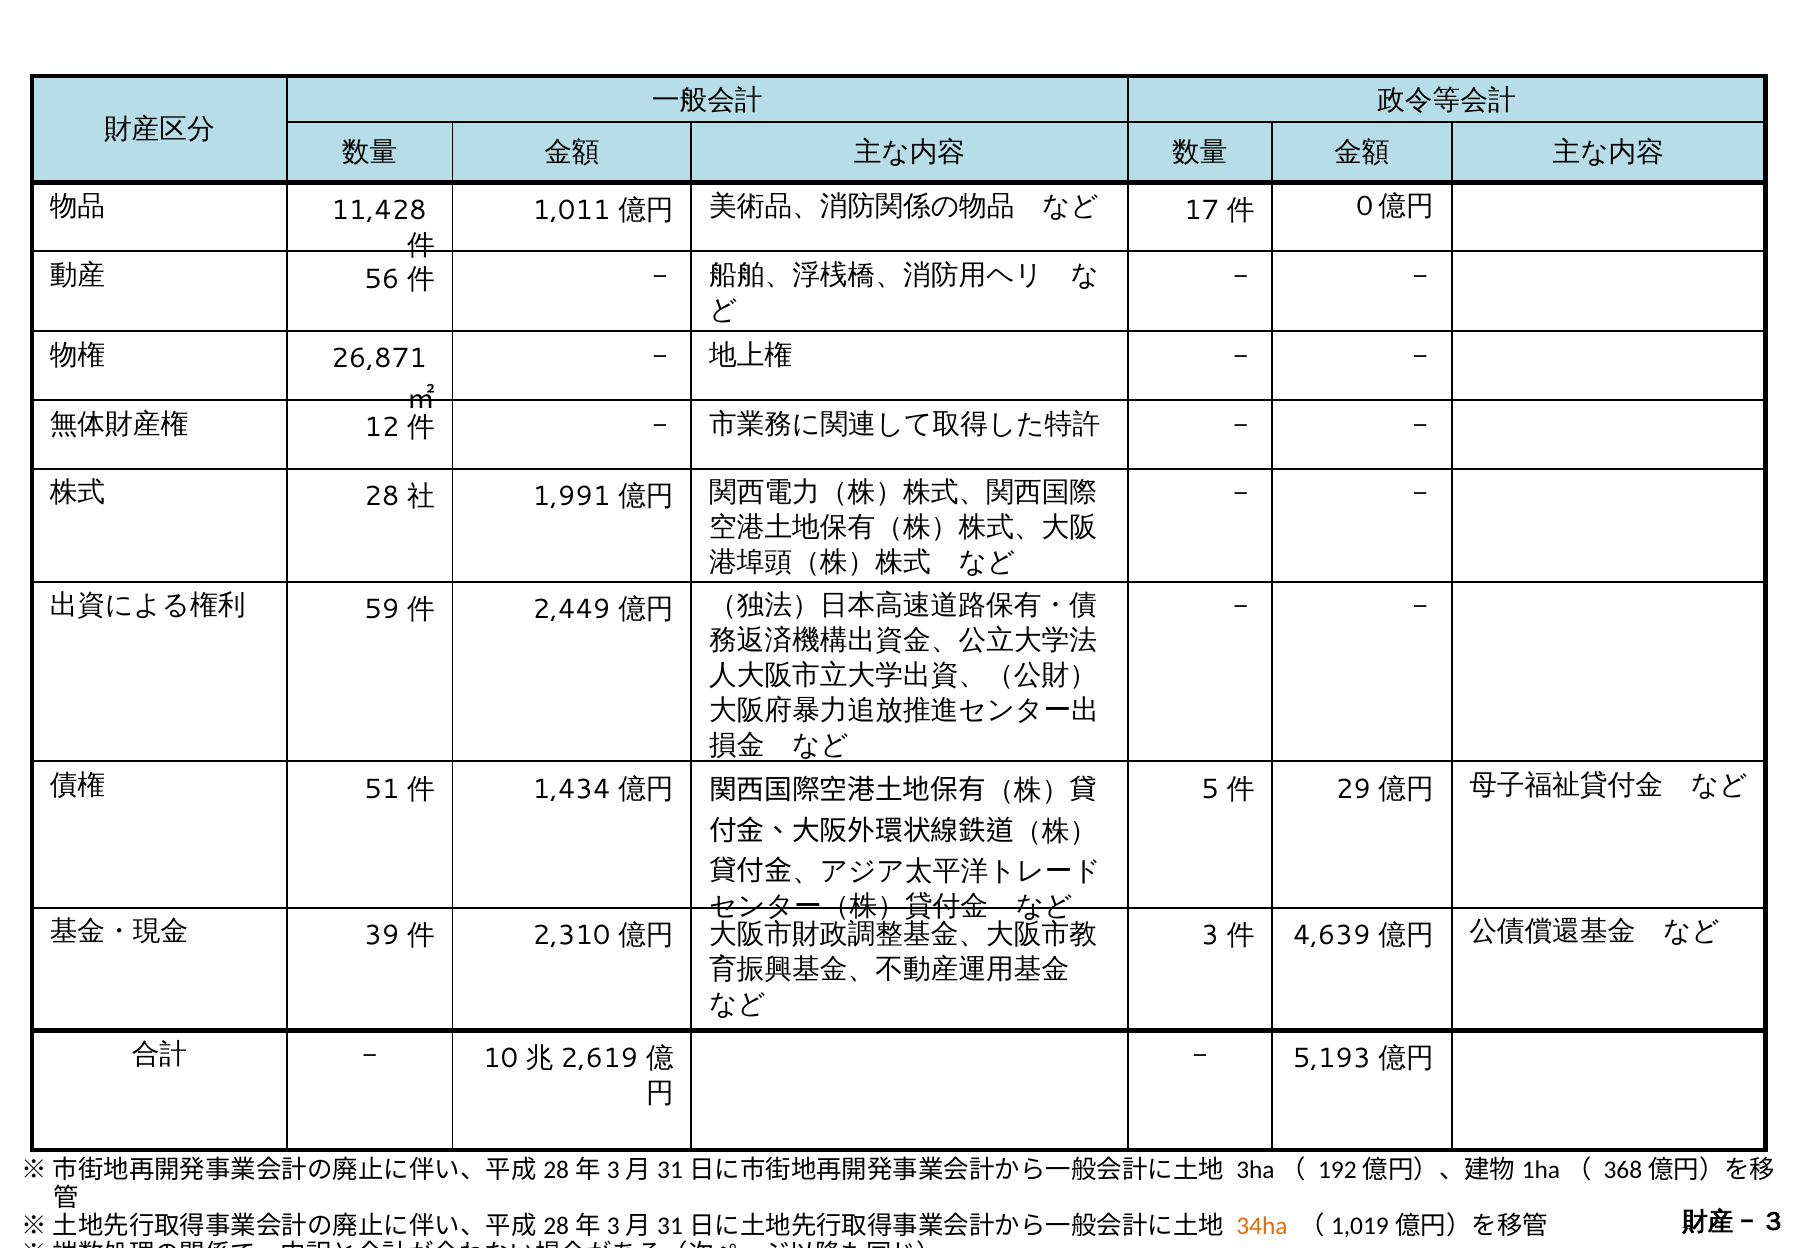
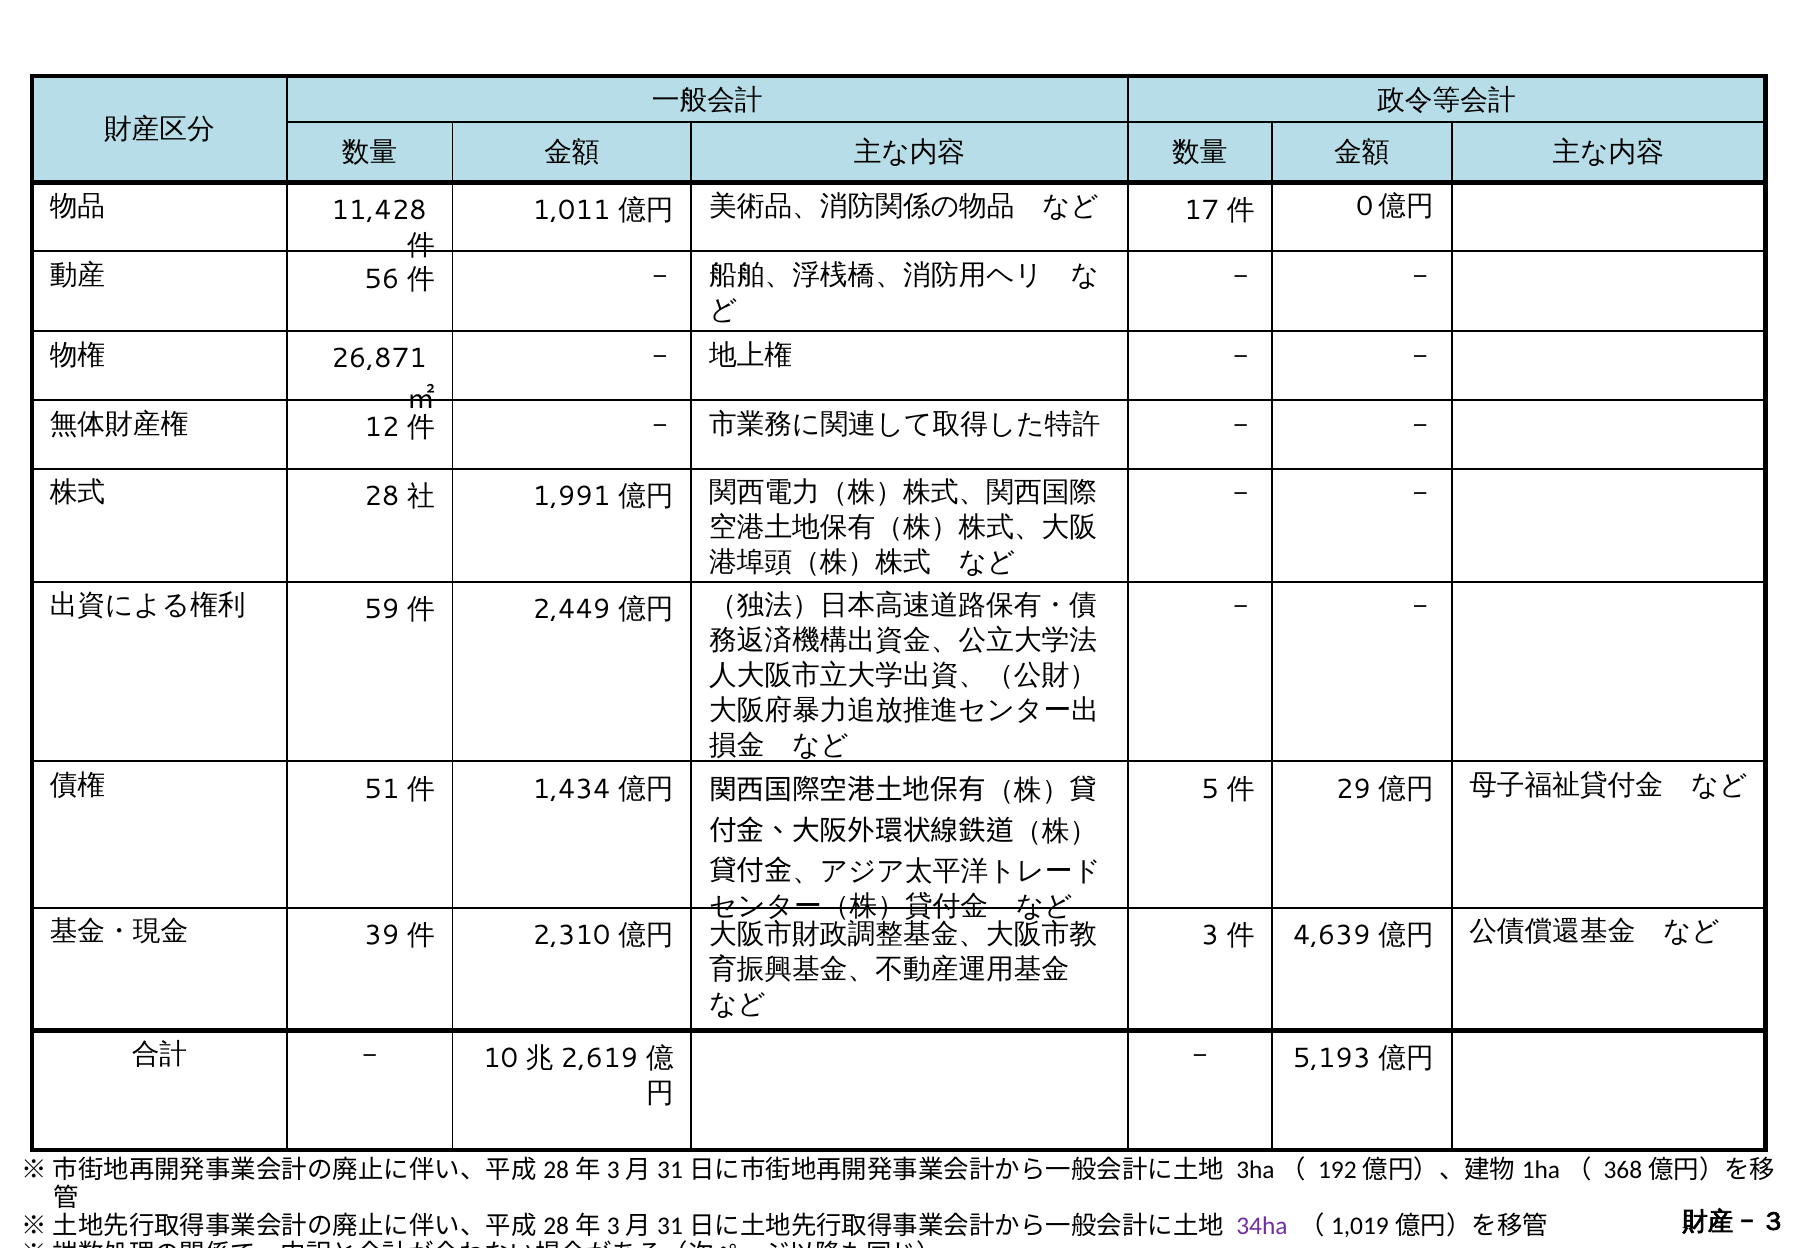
34ha colour: orange -> purple
